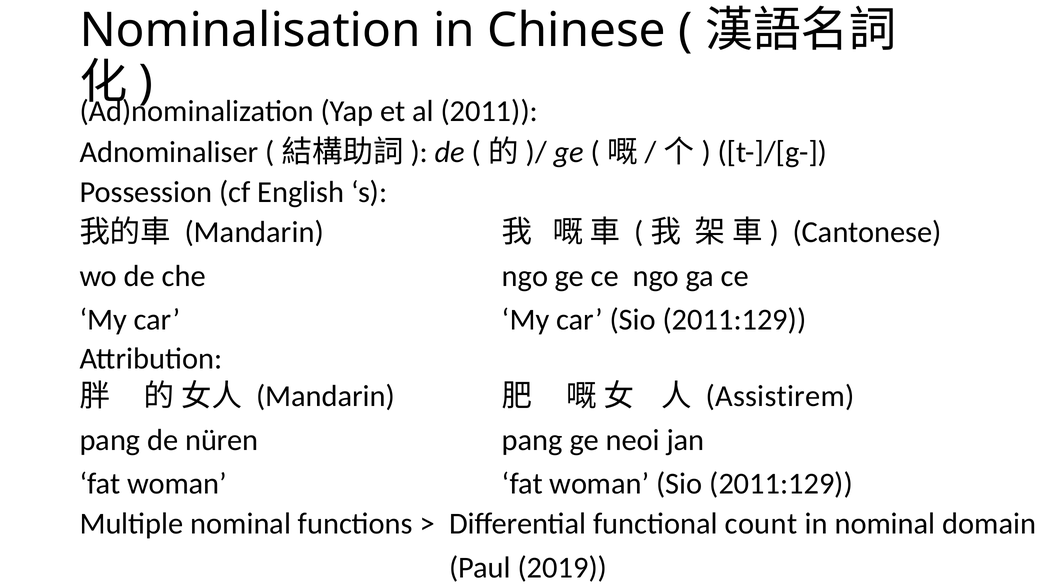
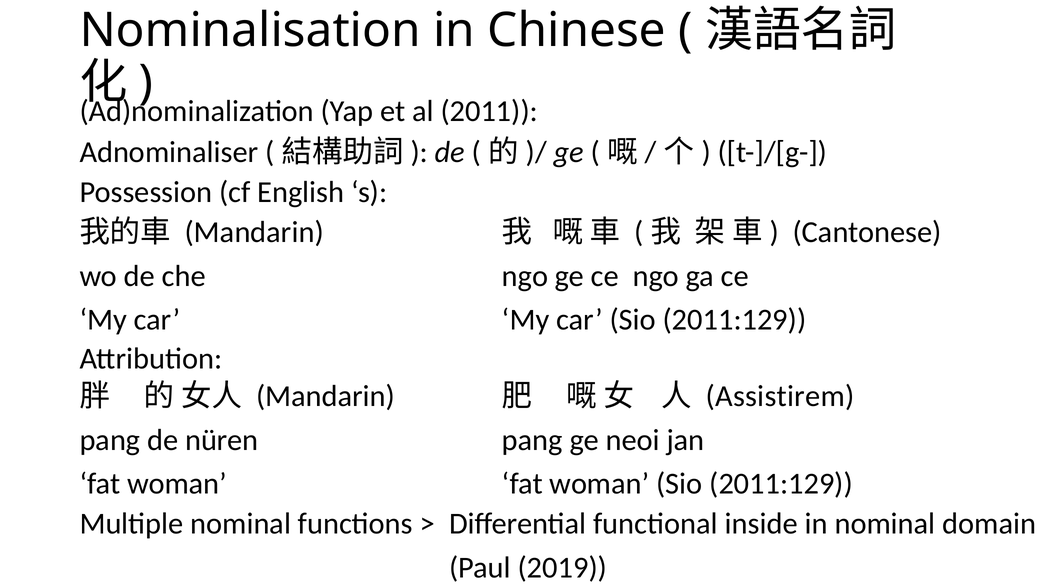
count: count -> inside
